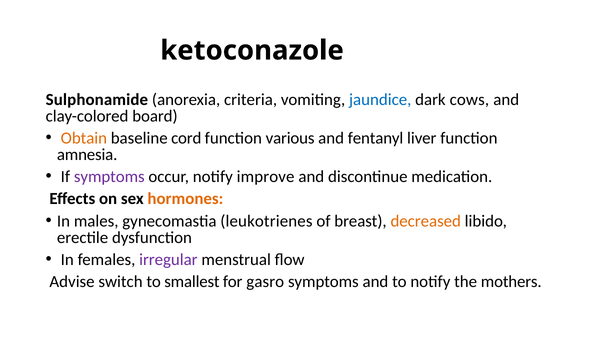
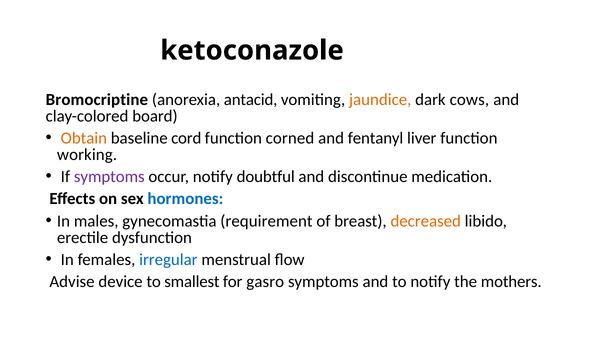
Sulphonamide: Sulphonamide -> Bromocriptine
criteria: criteria -> antacid
jaundice colour: blue -> orange
various: various -> corned
amnesia: amnesia -> working
improve: improve -> doubtful
hormones colour: orange -> blue
leukotrienes: leukotrienes -> requirement
irregular colour: purple -> blue
switch: switch -> device
